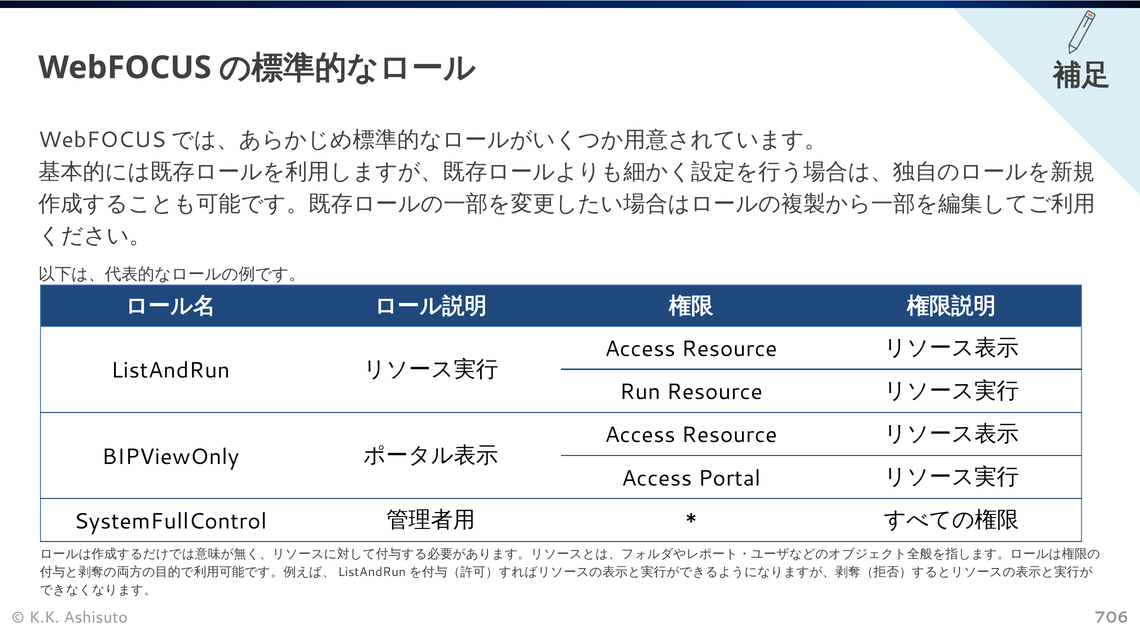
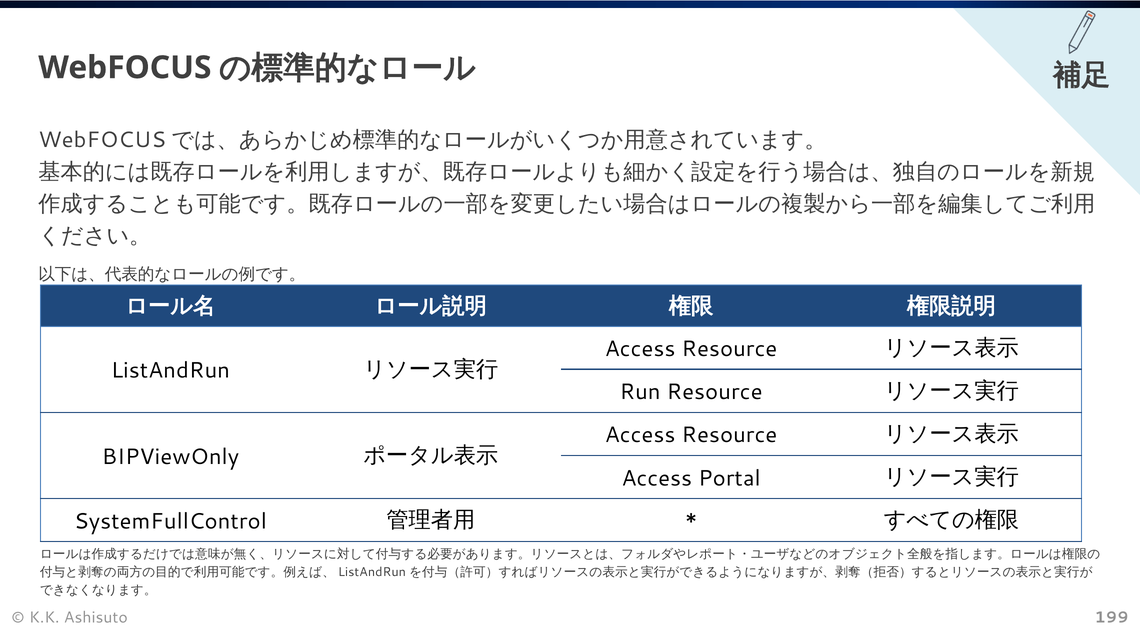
706: 706 -> 199
